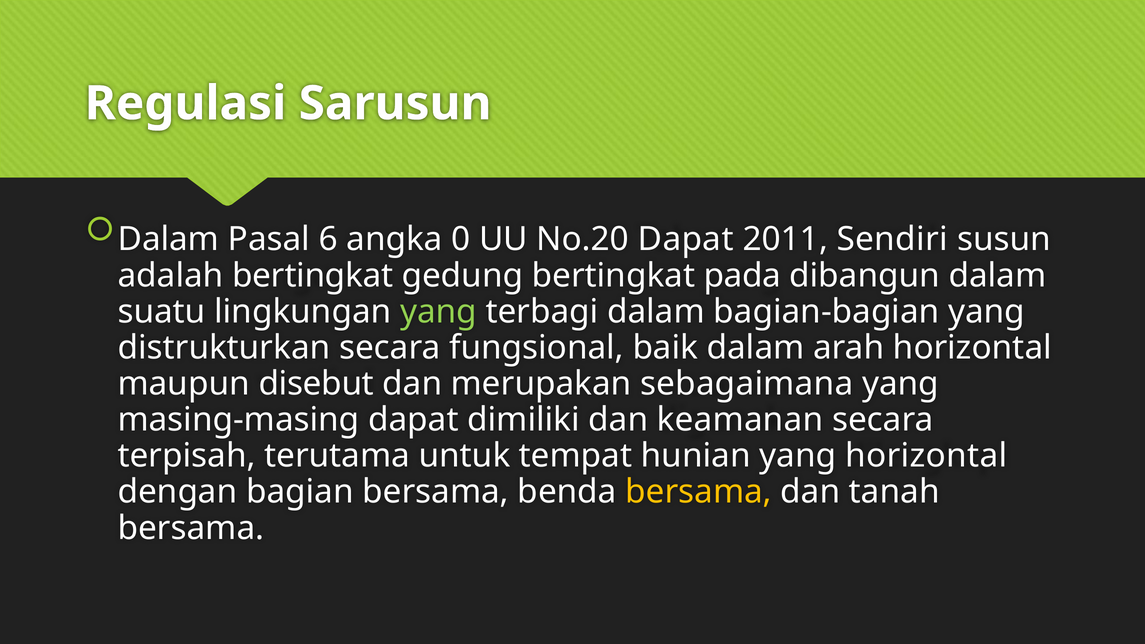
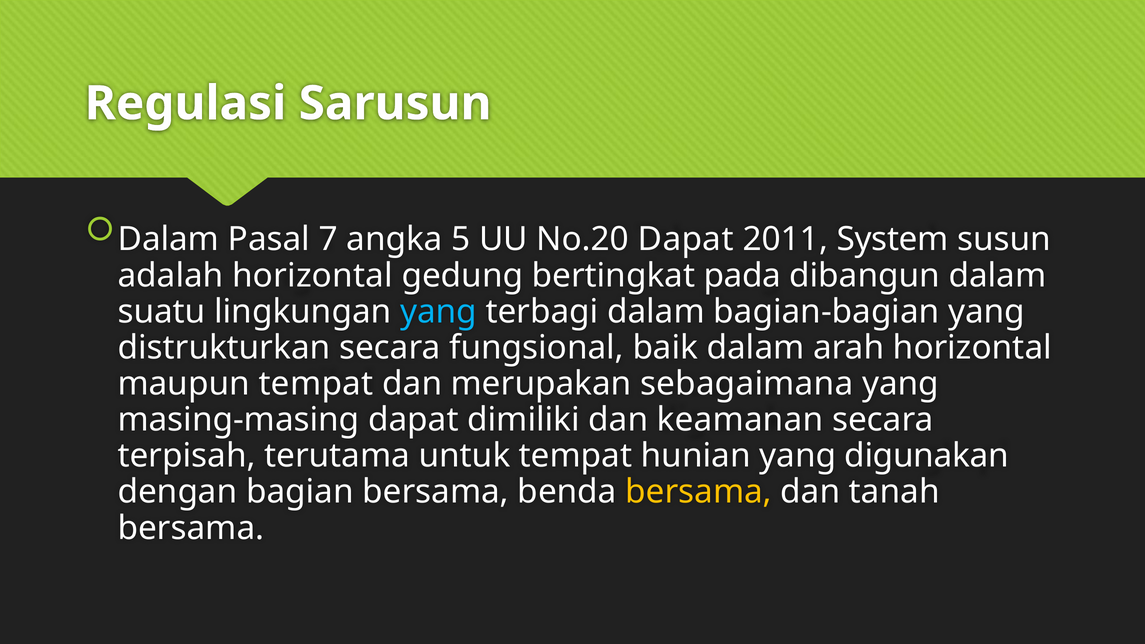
6: 6 -> 7
0: 0 -> 5
Sendiri: Sendiri -> System
adalah bertingkat: bertingkat -> horizontal
yang at (439, 312) colour: light green -> light blue
maupun disebut: disebut -> tempat
yang horizontal: horizontal -> digunakan
